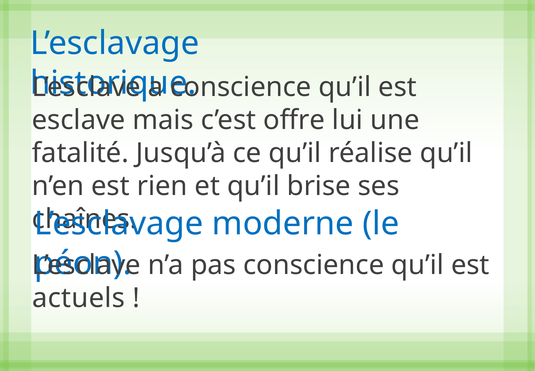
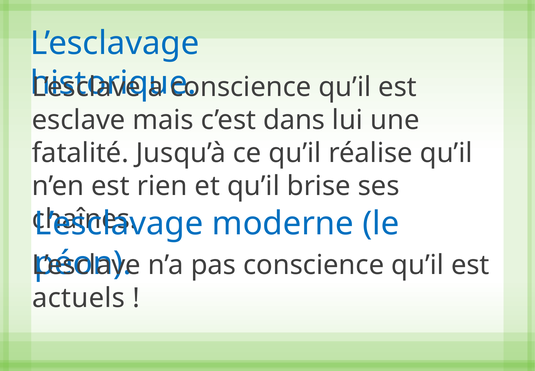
offre: offre -> dans
